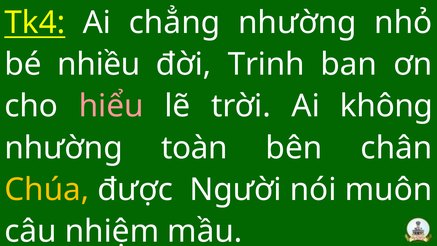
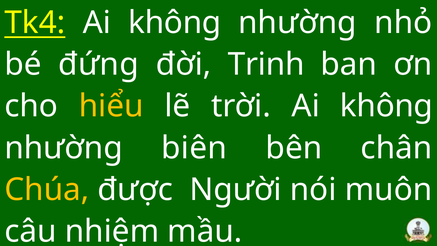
Tk4 Ai chẳng: chẳng -> không
nhiều: nhiều -> đứng
hiểu colour: pink -> yellow
toàn: toàn -> biên
